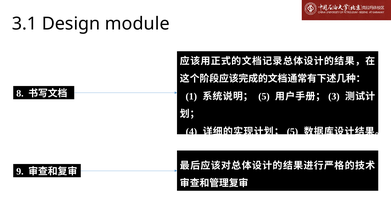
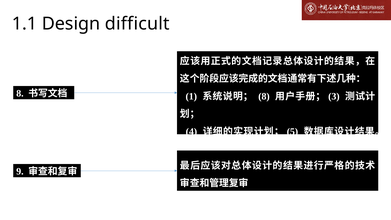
3.1: 3.1 -> 1.1
module: module -> difficult
5 at (264, 96): 5 -> 8
